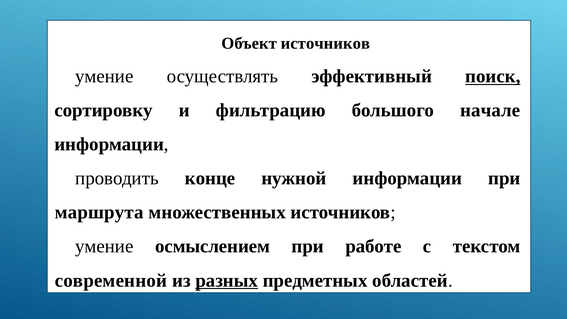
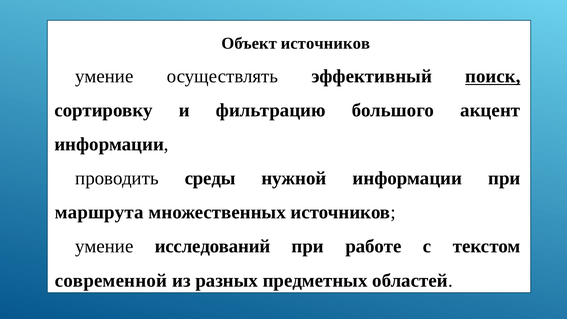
начале: начале -> акцент
конце: конце -> среды
осмыслением: осмыслением -> исследований
разных underline: present -> none
